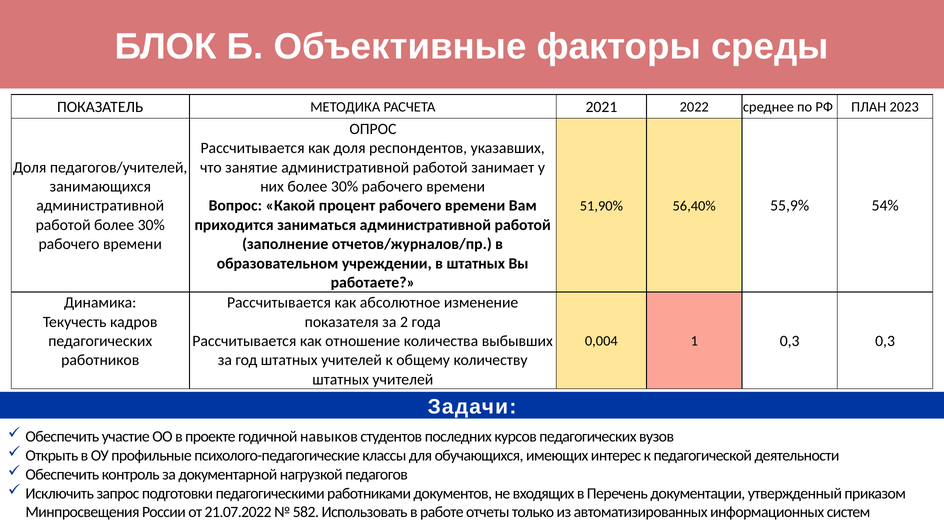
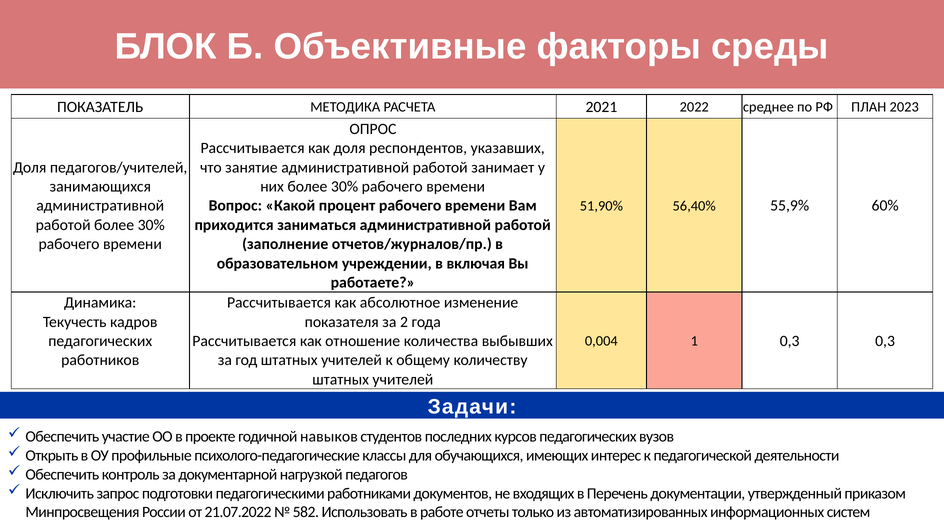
54%: 54% -> 60%
в штатных: штатных -> включая
